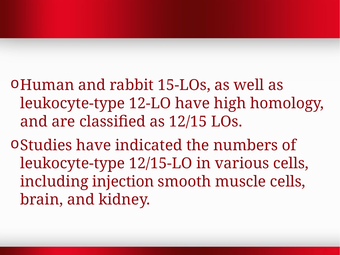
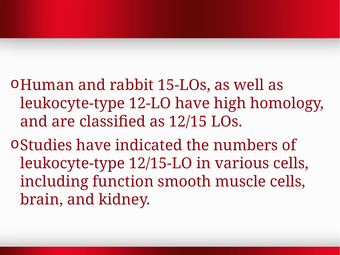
injection: injection -> function
